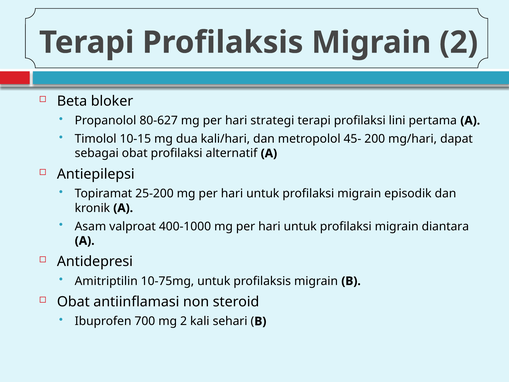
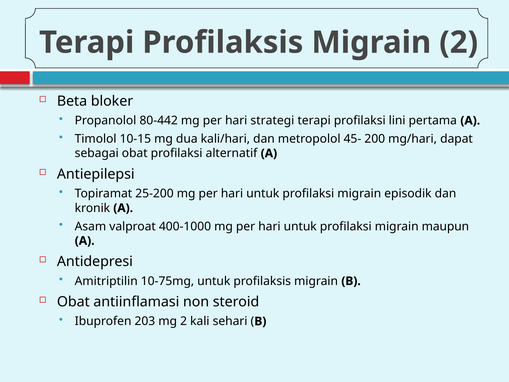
80-627: 80-627 -> 80-442
diantara: diantara -> maupun
700: 700 -> 203
